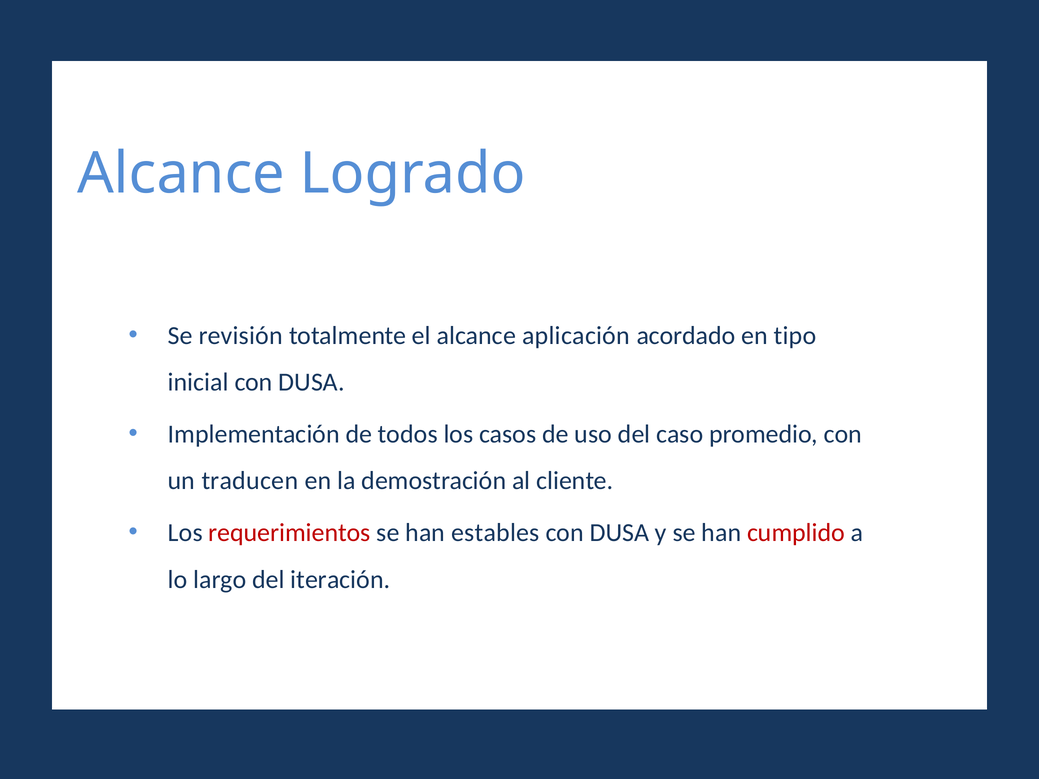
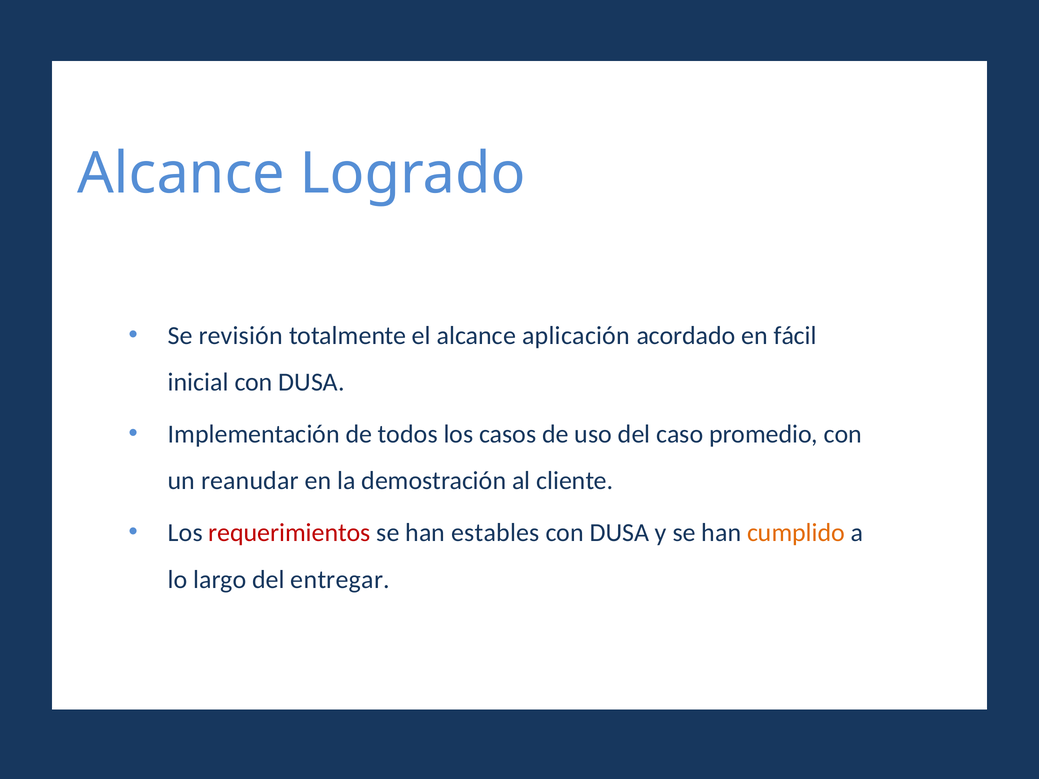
tipo: tipo -> fácil
traducen: traducen -> reanudar
cumplido colour: red -> orange
iteración: iteración -> entregar
